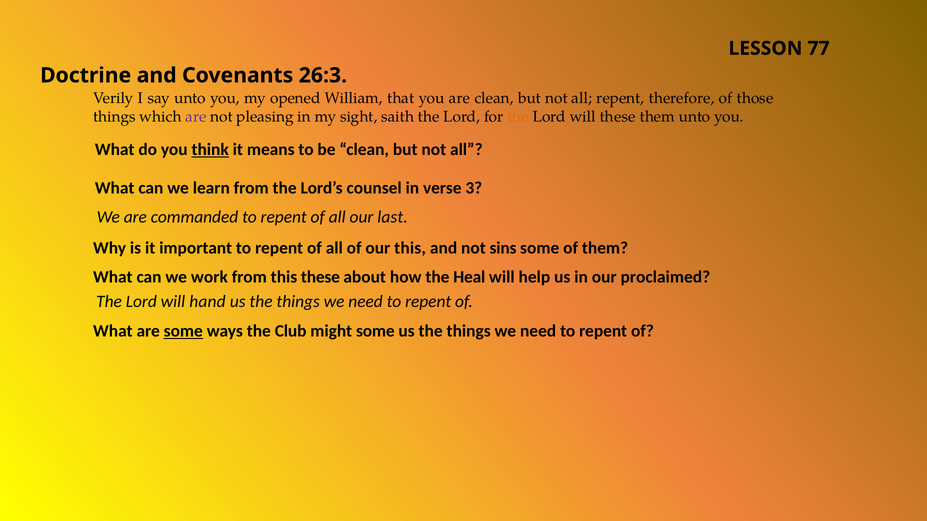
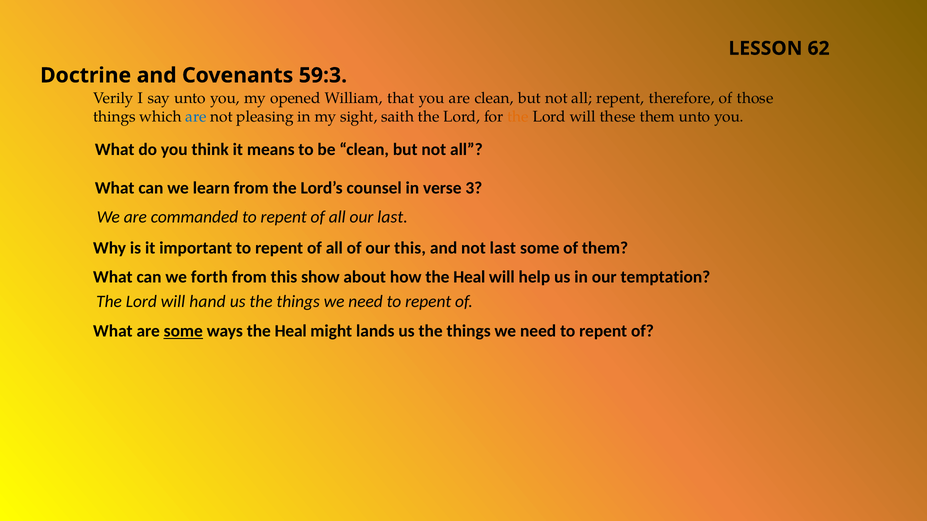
77: 77 -> 62
26:3: 26:3 -> 59:3
are at (196, 117) colour: purple -> blue
think underline: present -> none
not sins: sins -> last
work: work -> forth
this these: these -> show
proclaimed: proclaimed -> temptation
ways the Club: Club -> Heal
might some: some -> lands
